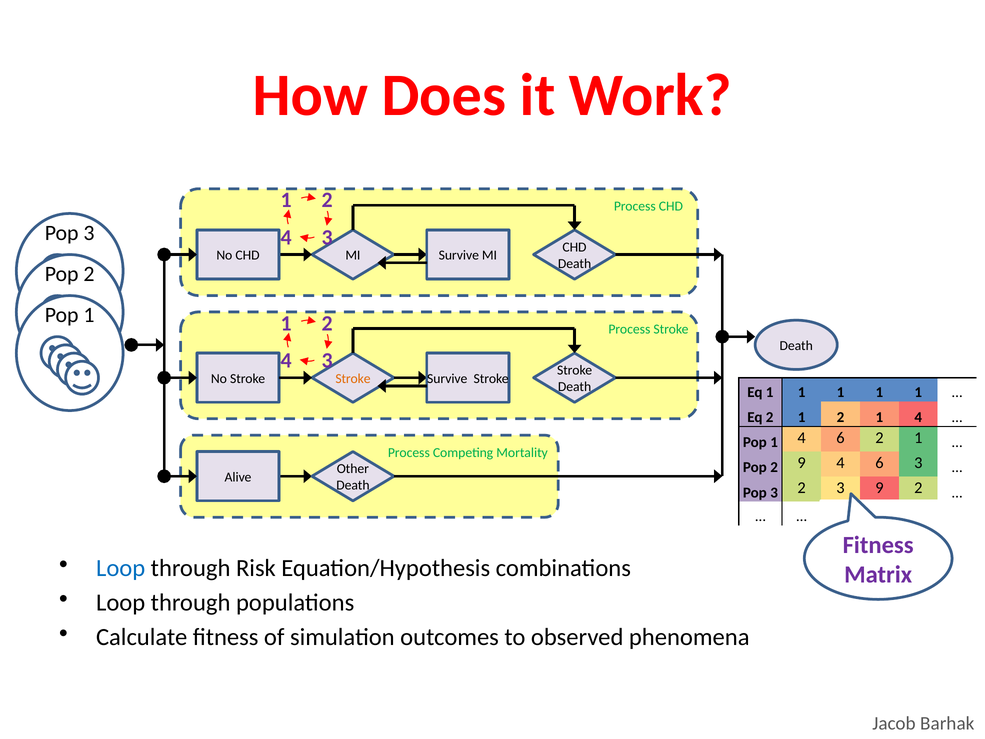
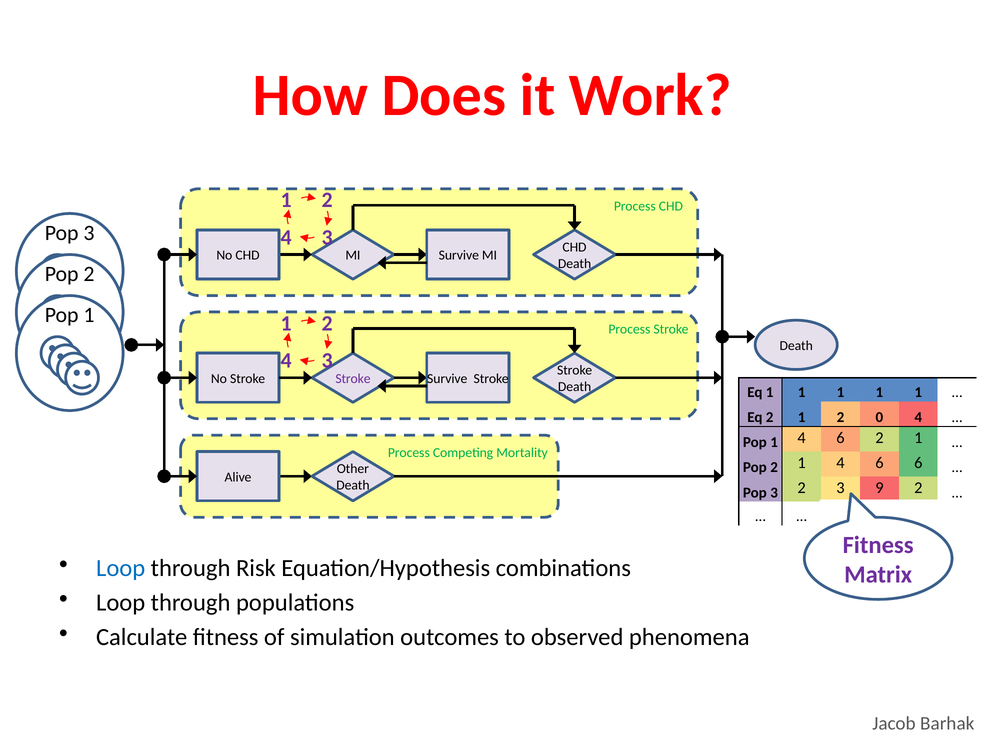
Stroke at (353, 378) colour: orange -> purple
1 2 1: 1 -> 0
Pop 2 9: 9 -> 1
6 3: 3 -> 6
